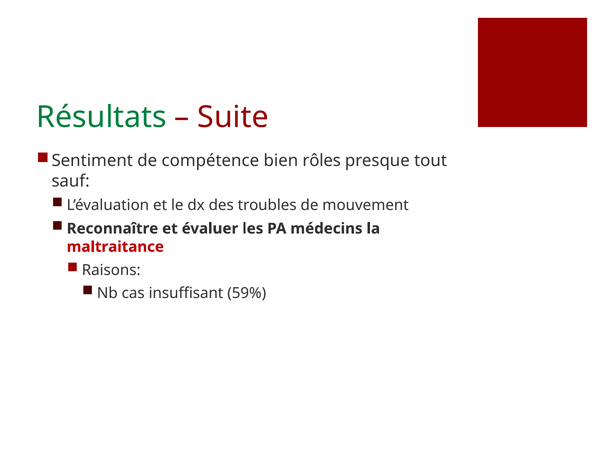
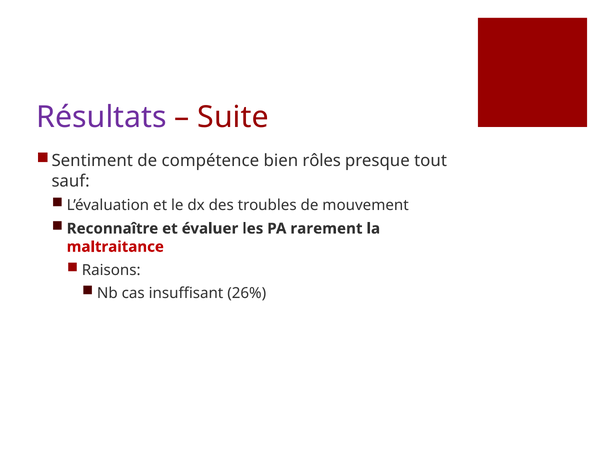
Résultats colour: green -> purple
médecins: médecins -> rarement
59%: 59% -> 26%
